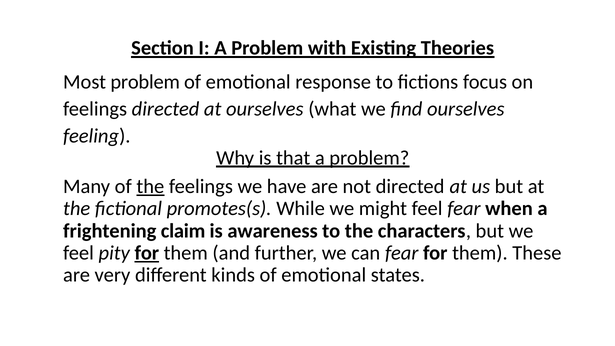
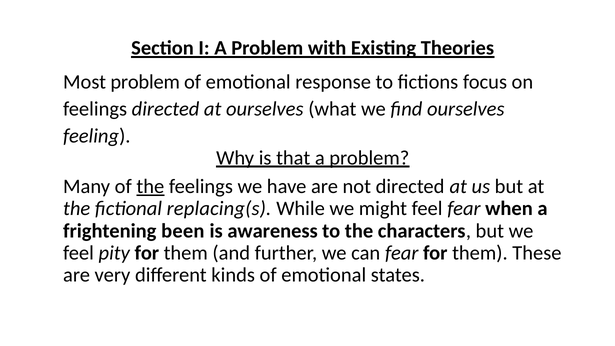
promotes(s: promotes(s -> replacing(s
claim: claim -> been
for at (147, 253) underline: present -> none
